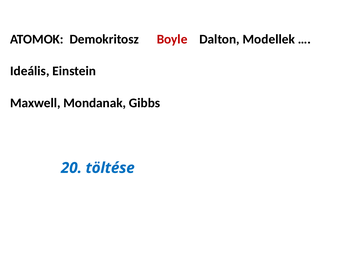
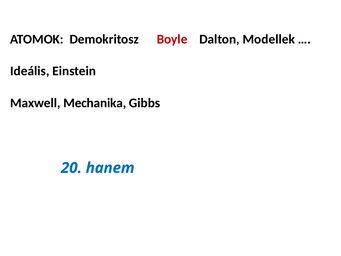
Mondanak: Mondanak -> Mechanika
töltése: töltése -> hanem
